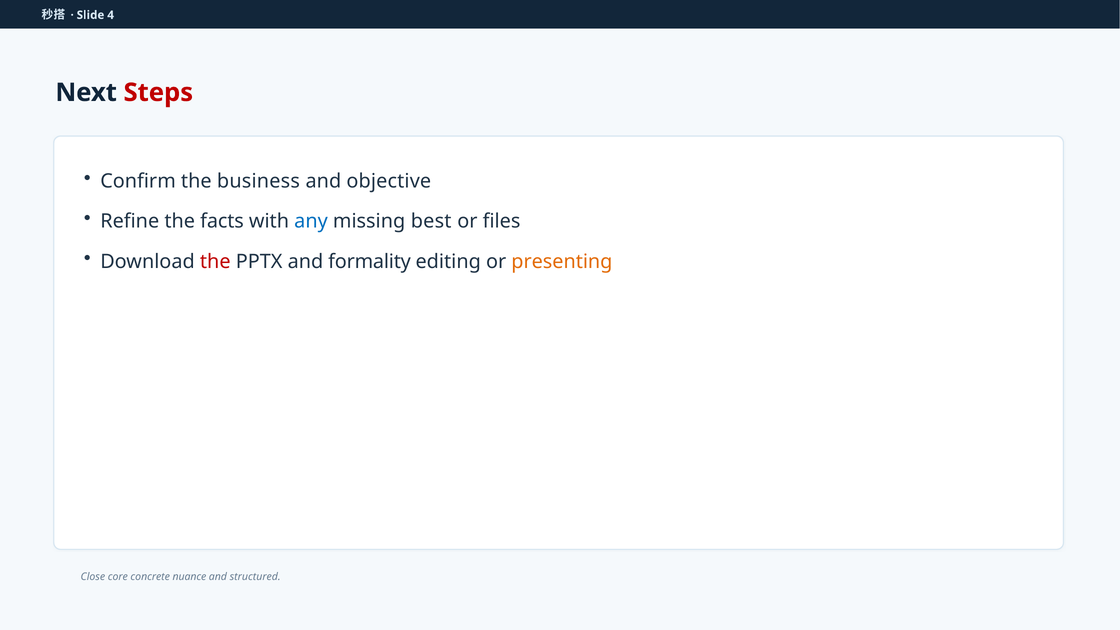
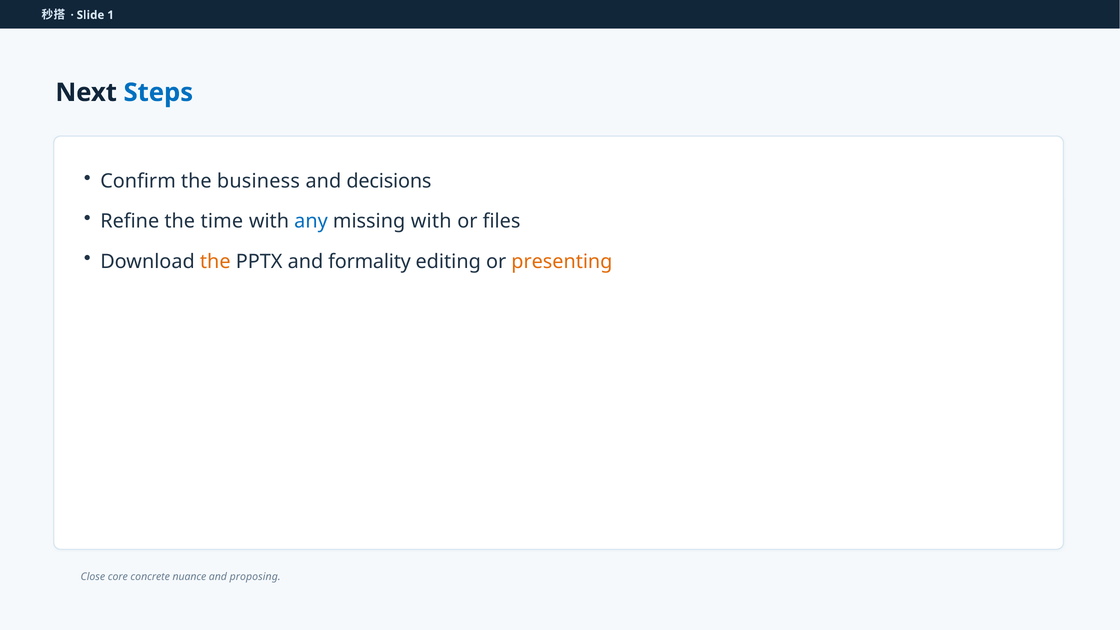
4: 4 -> 1
Steps colour: red -> blue
objective: objective -> decisions
facts: facts -> time
missing best: best -> with
the at (215, 262) colour: red -> orange
structured: structured -> proposing
